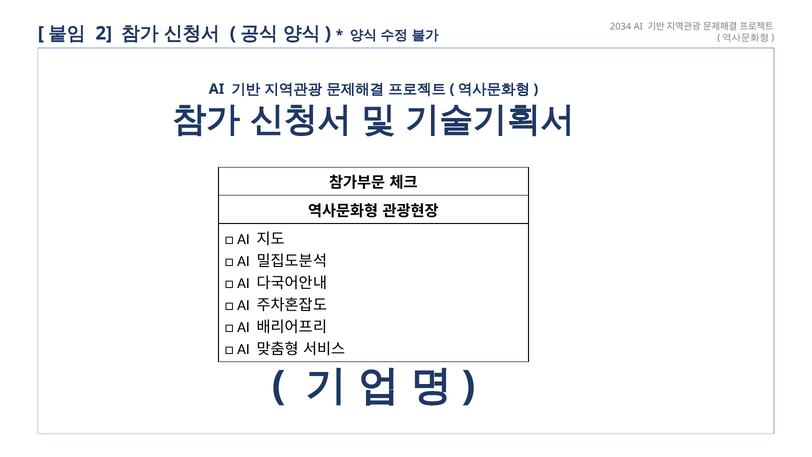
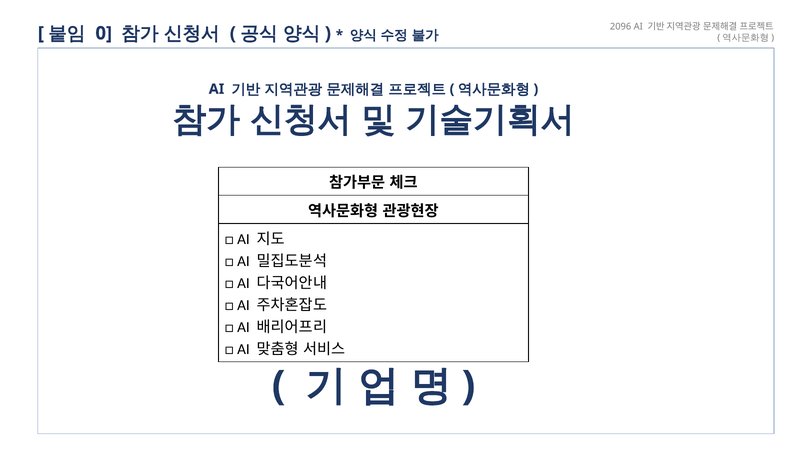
2034: 2034 -> 2096
2: 2 -> 0
